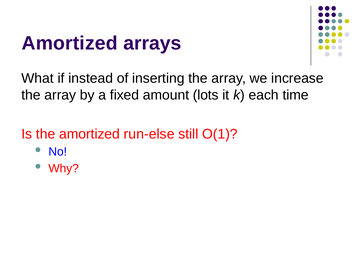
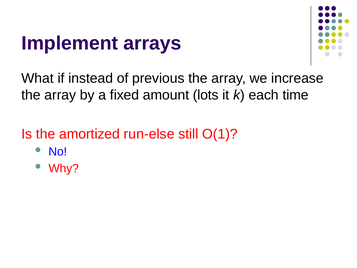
Amortized at (70, 43): Amortized -> Implement
inserting: inserting -> previous
